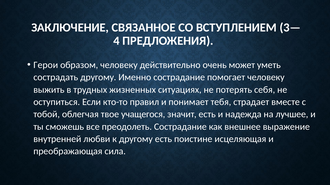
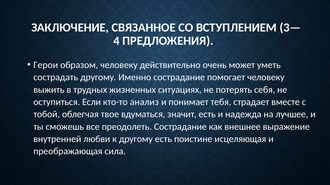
правил: правил -> анализ
учащегося: учащегося -> вдуматься
